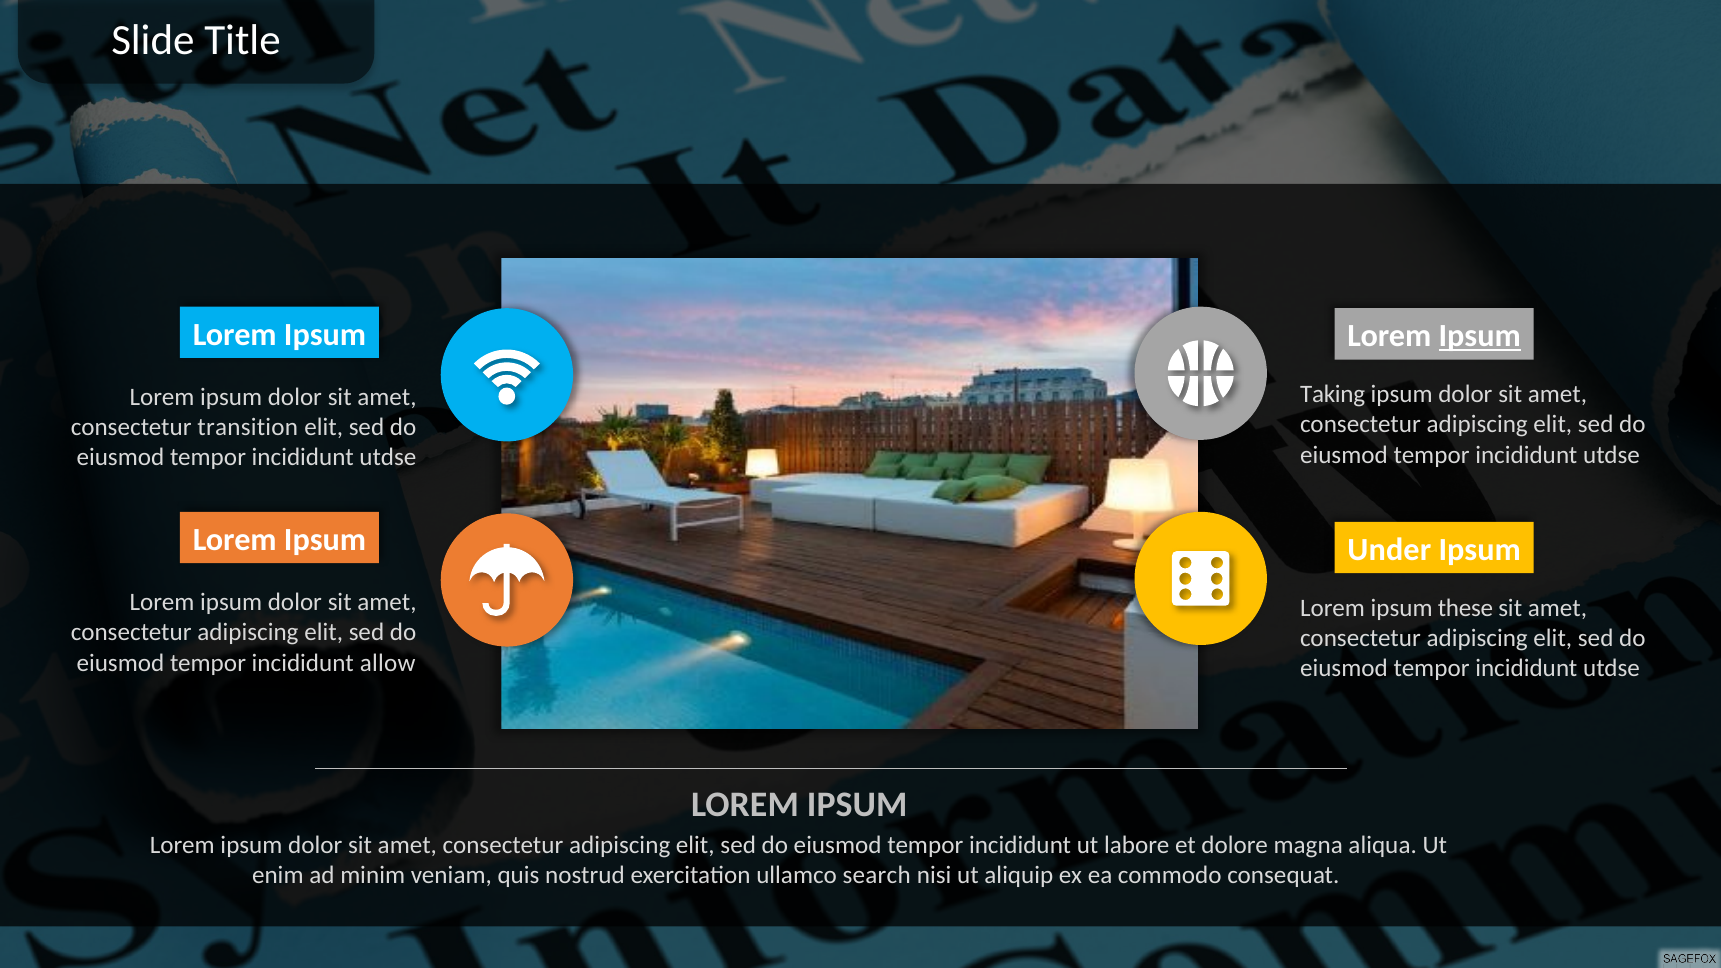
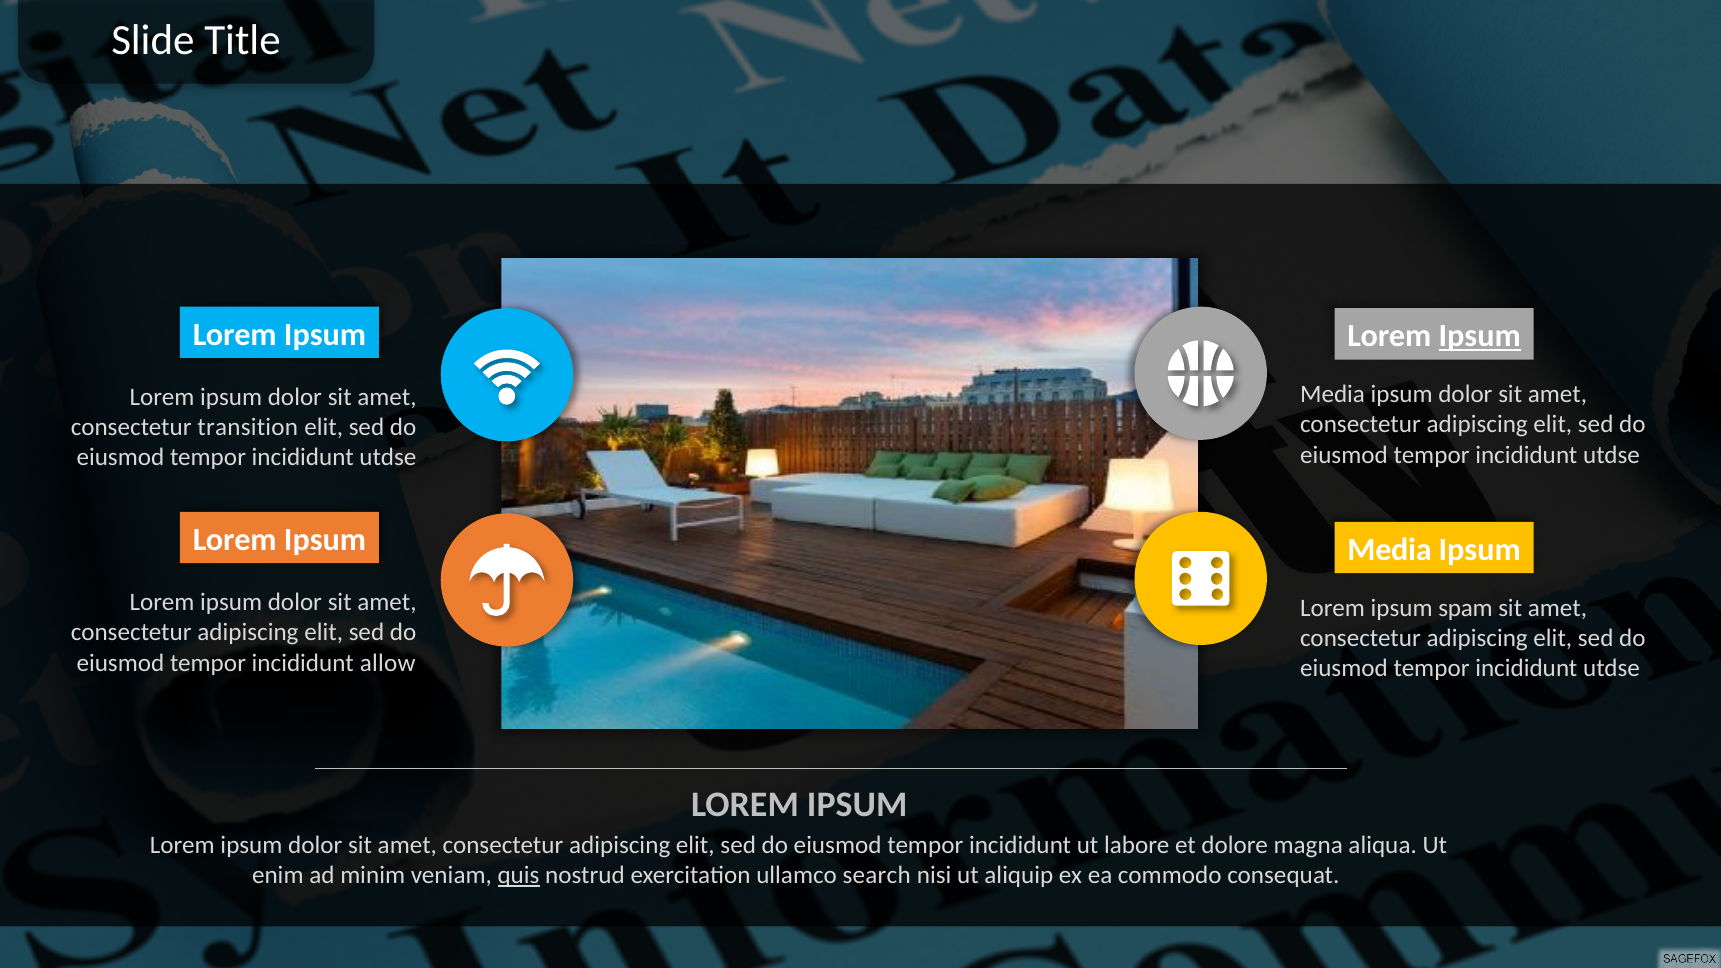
Taking at (1333, 394): Taking -> Media
Under at (1389, 550): Under -> Media
these: these -> spam
quis underline: none -> present
